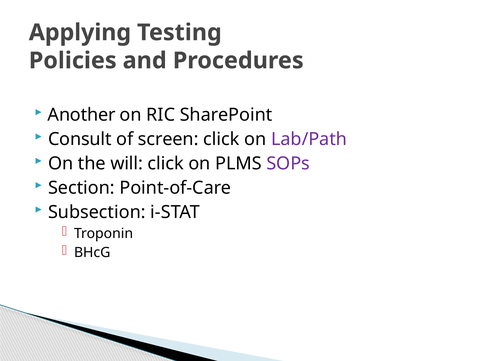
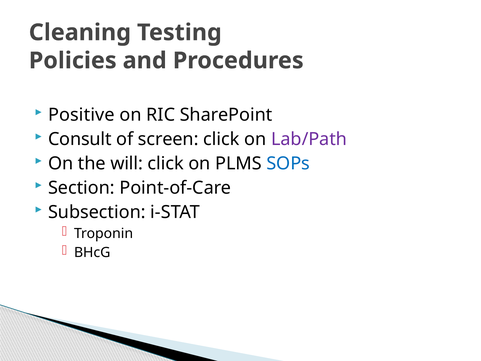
Applying: Applying -> Cleaning
Another: Another -> Positive
SOPs colour: purple -> blue
